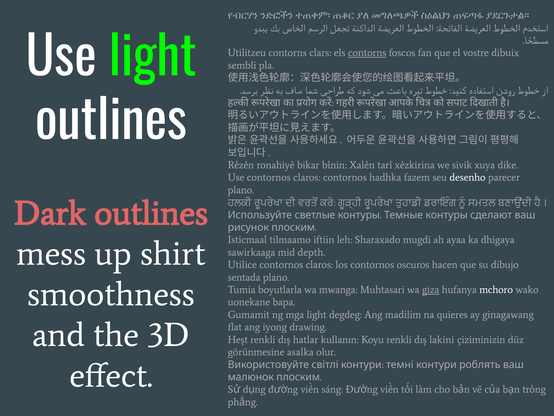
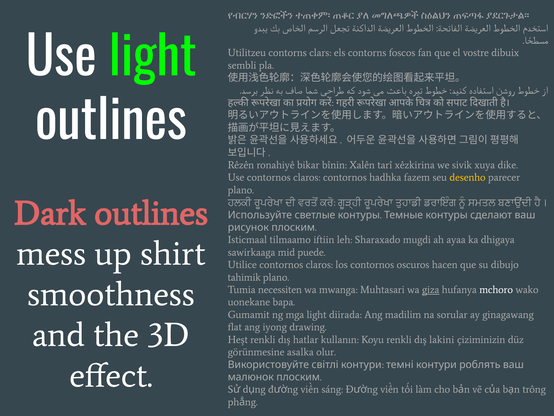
contorns at (367, 53) underline: present -> none
desenho colour: white -> yellow
depth: depth -> puede
sentada: sentada -> tahimik
boyutlarla: boyutlarla -> necessiten
degdeg: degdeg -> diirada
quieres: quieres -> sorular
